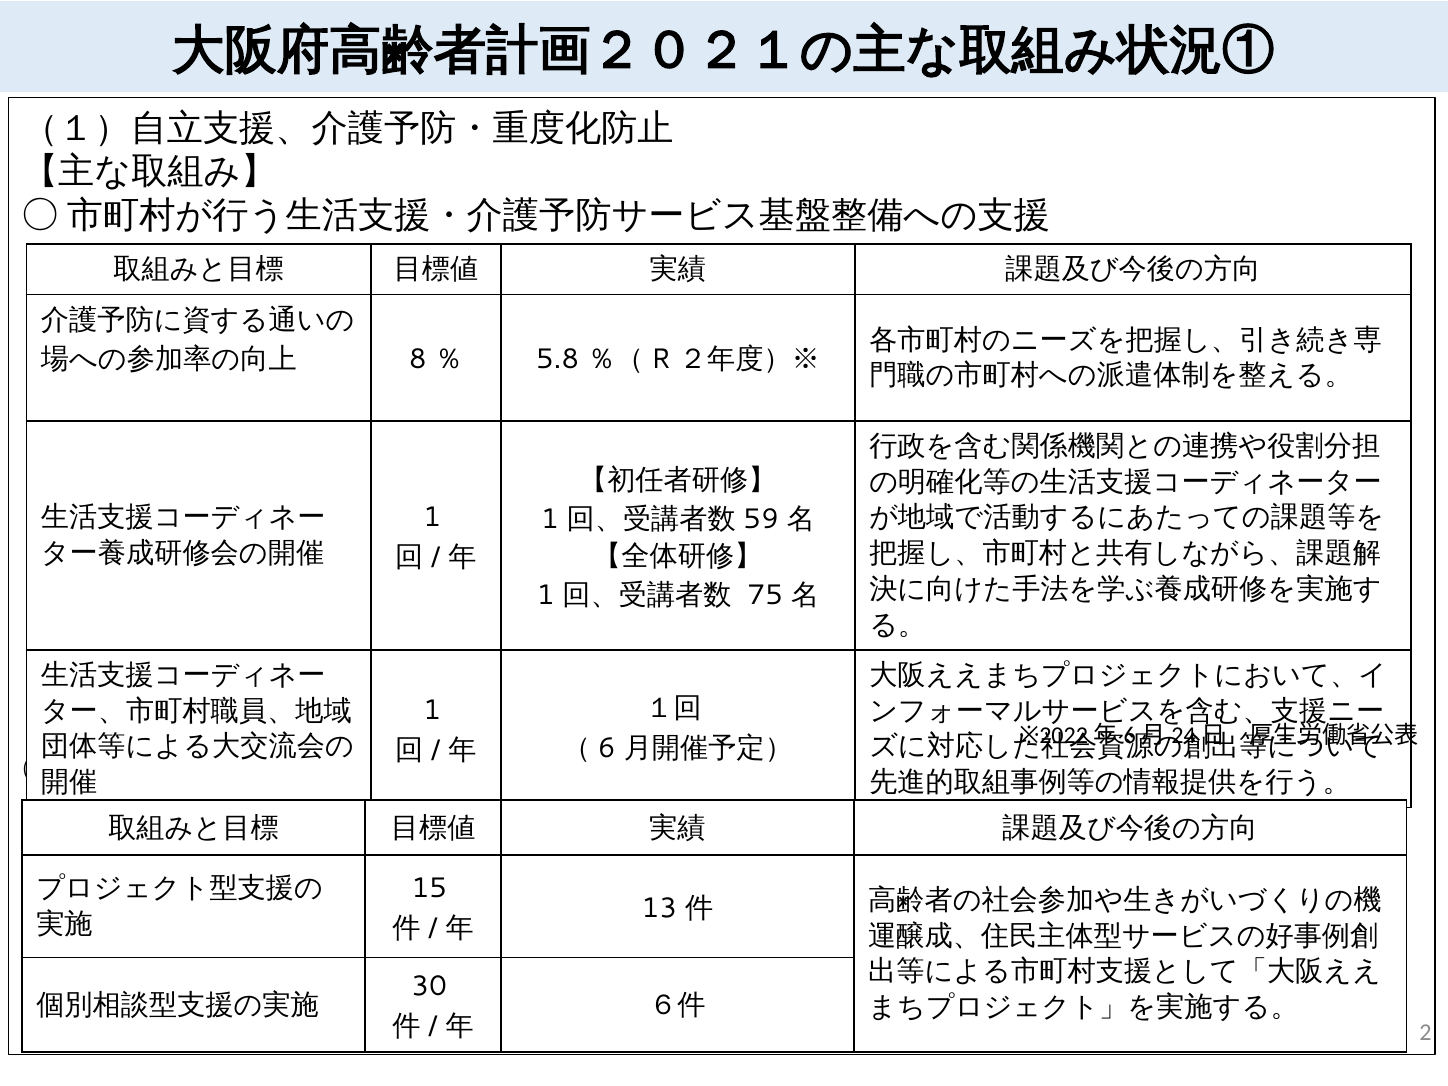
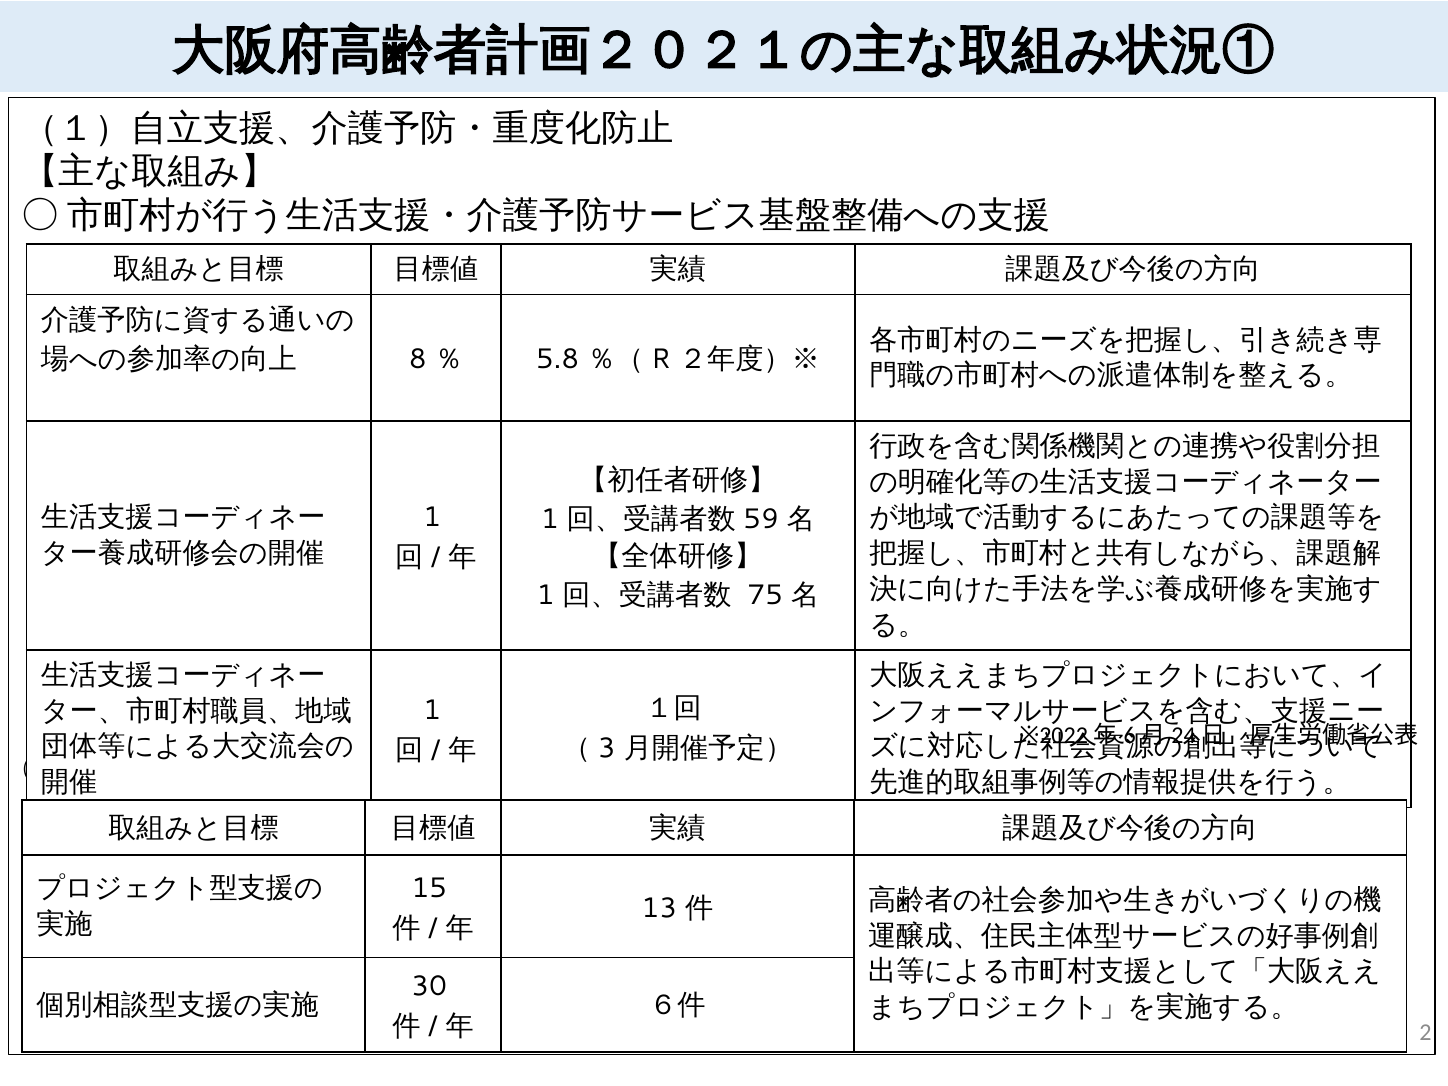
6: 6 -> 3
